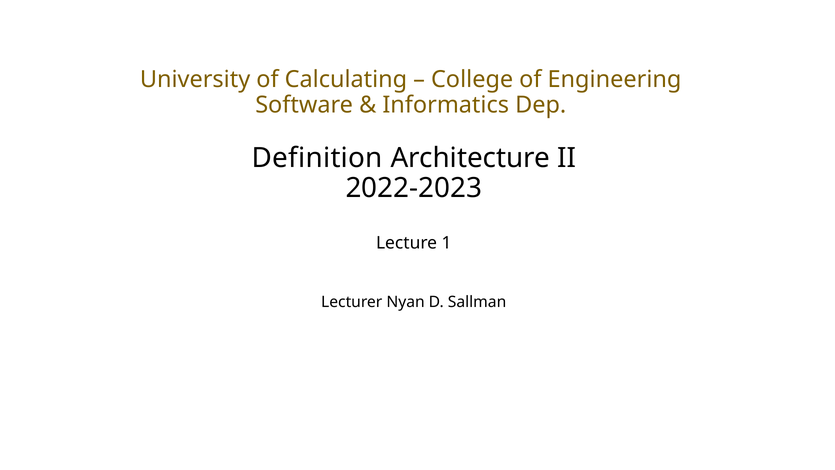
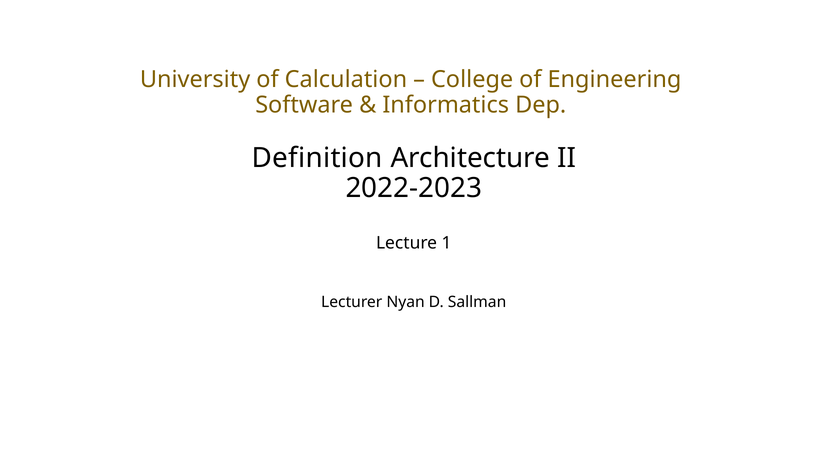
Calculating: Calculating -> Calculation
